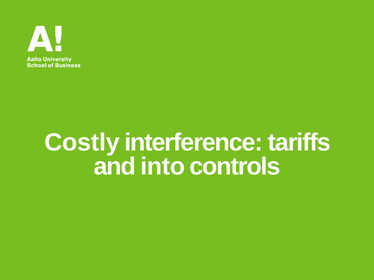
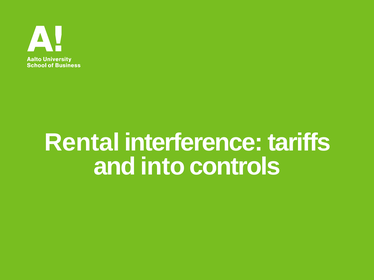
Costly: Costly -> Rental
